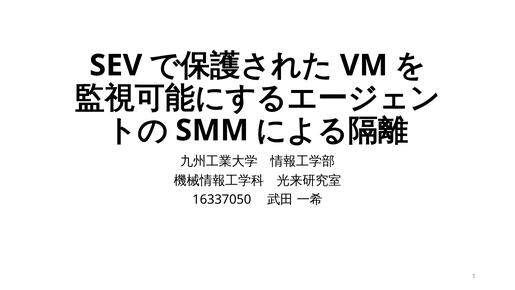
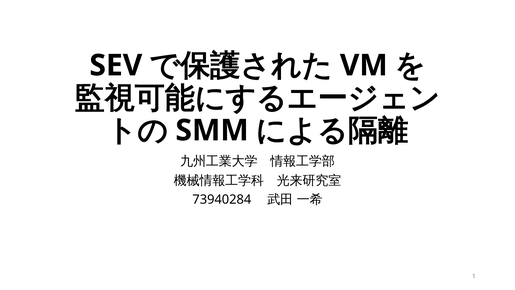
16337050: 16337050 -> 73940284
